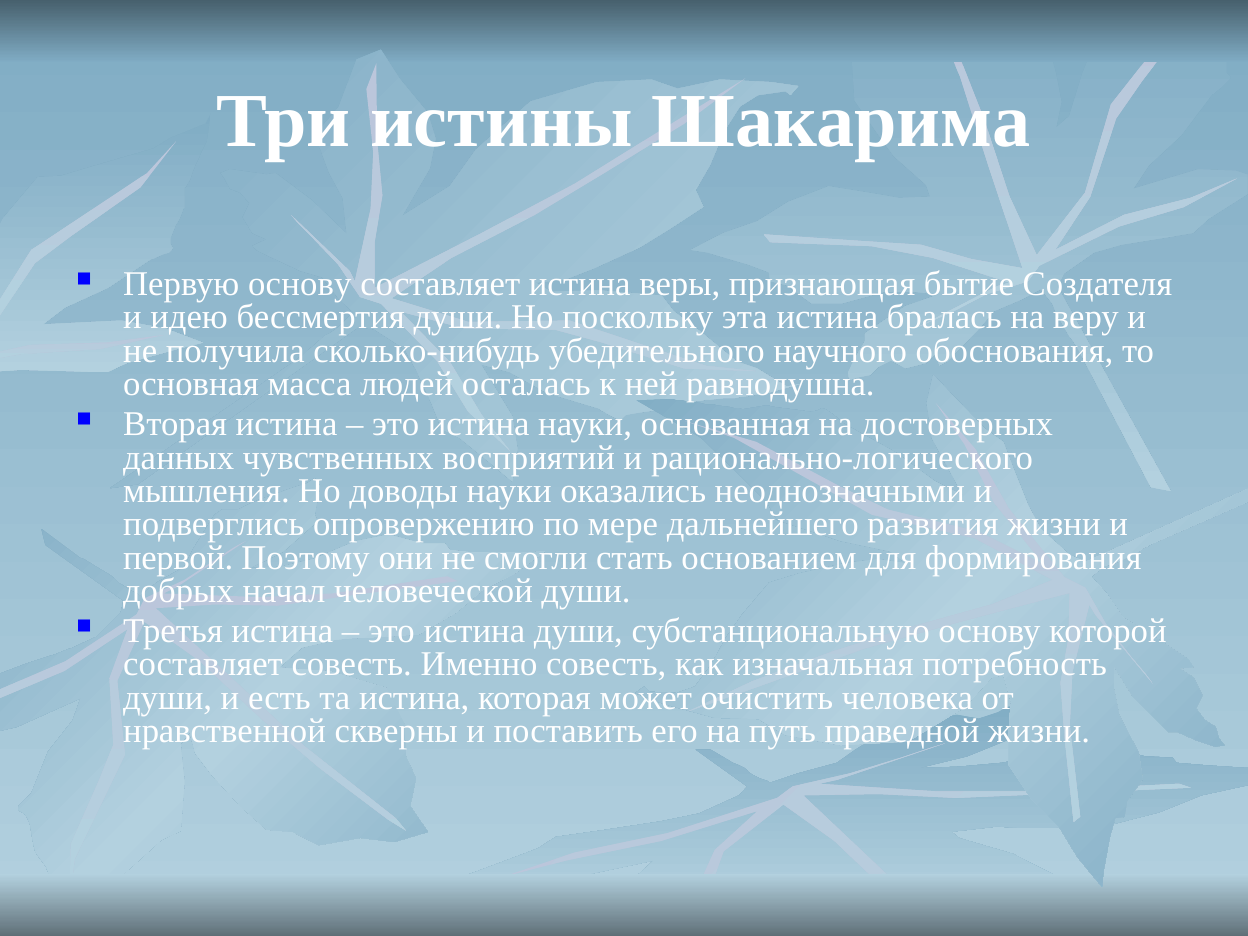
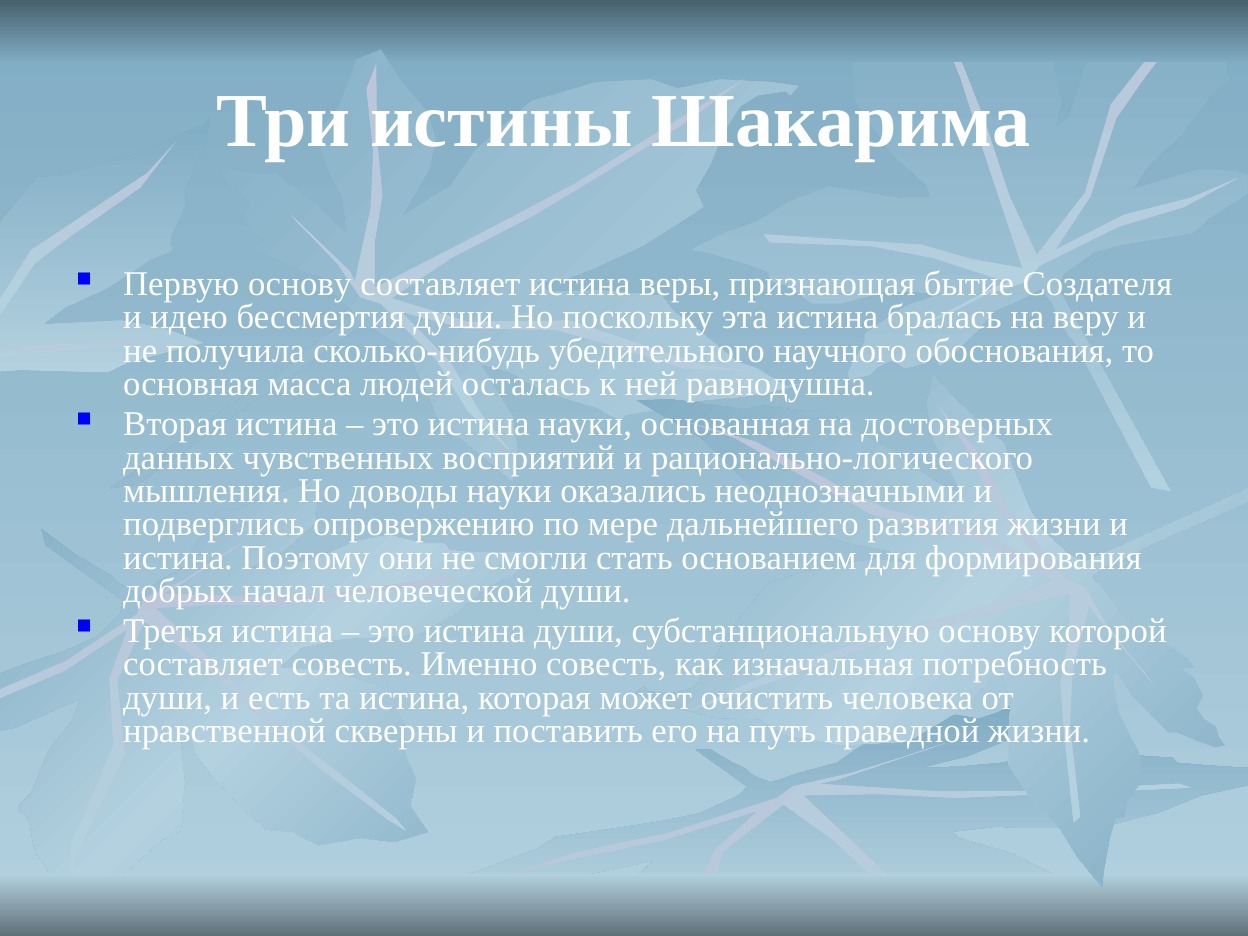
первой at (178, 558): первой -> истина
